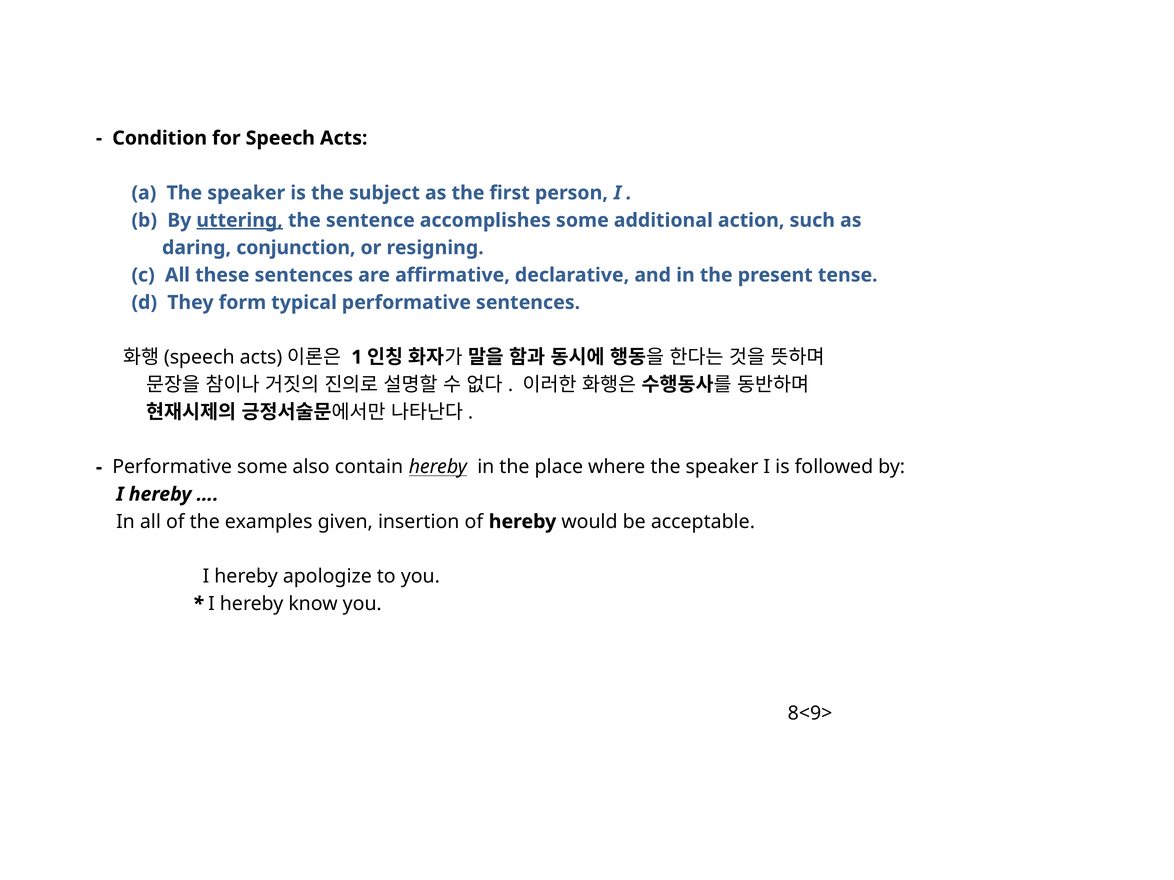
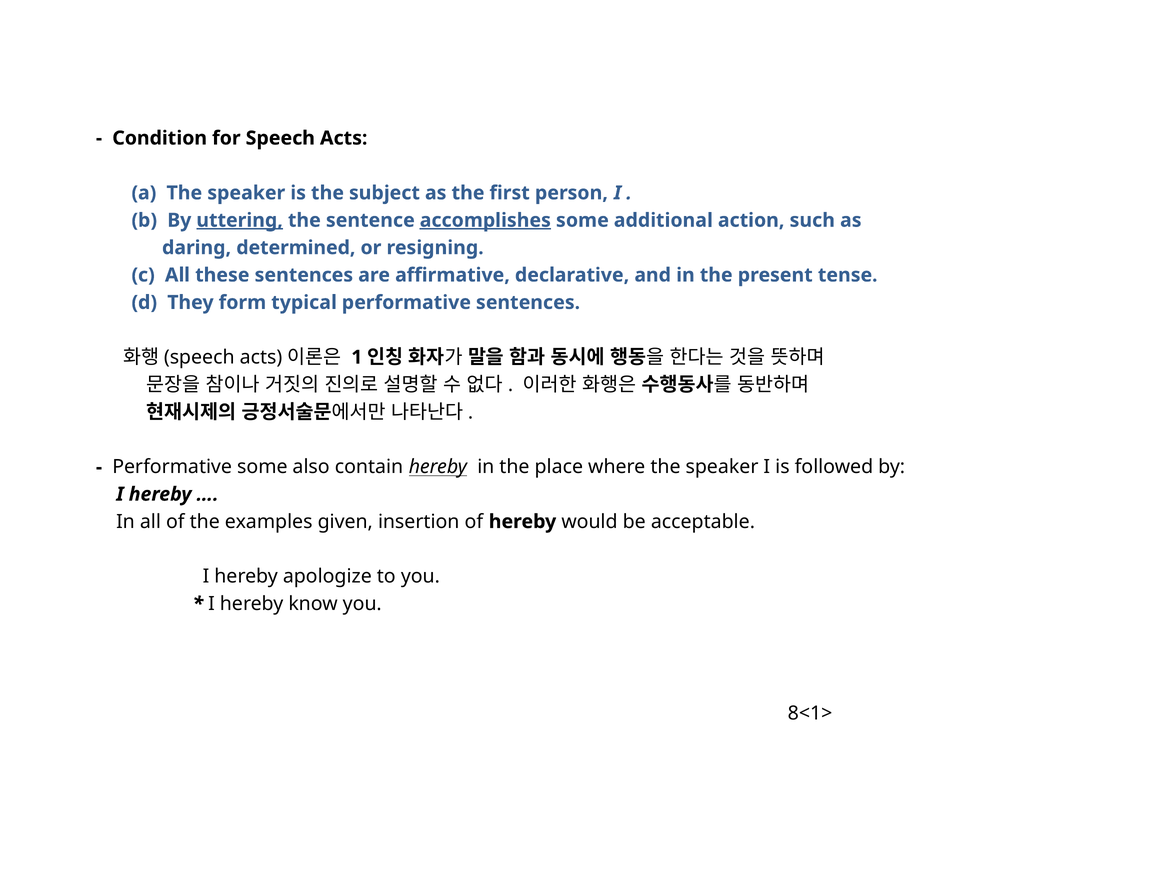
accomplishes underline: none -> present
conjunction: conjunction -> determined
8<9>: 8<9> -> 8<1>
